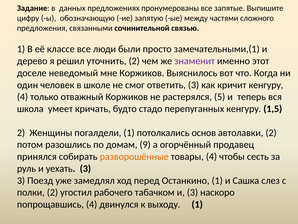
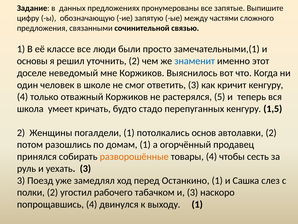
дерево: дерево -> основы
знаменит colour: purple -> blue
домам 9: 9 -> 1
